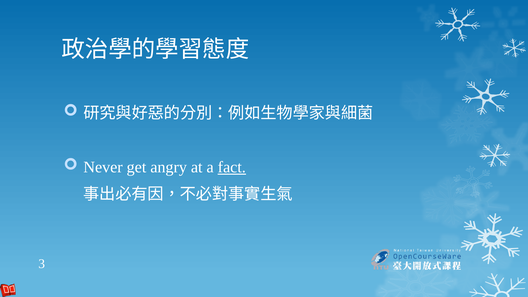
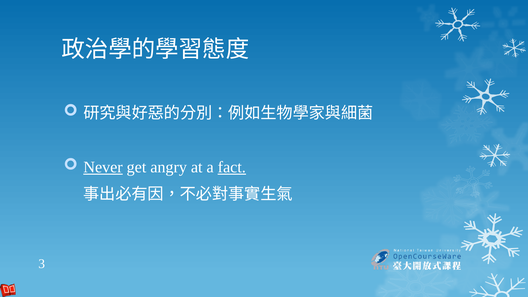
Never underline: none -> present
